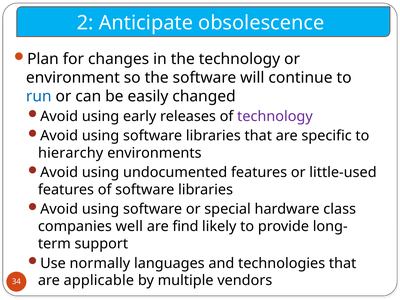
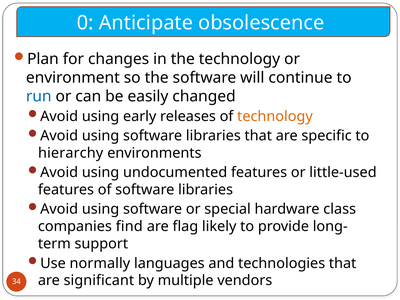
2: 2 -> 0
technology at (275, 116) colour: purple -> orange
well: well -> find
find: find -> flag
applicable: applicable -> significant
